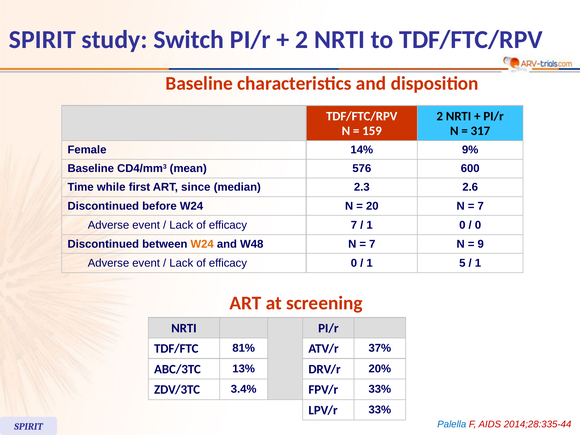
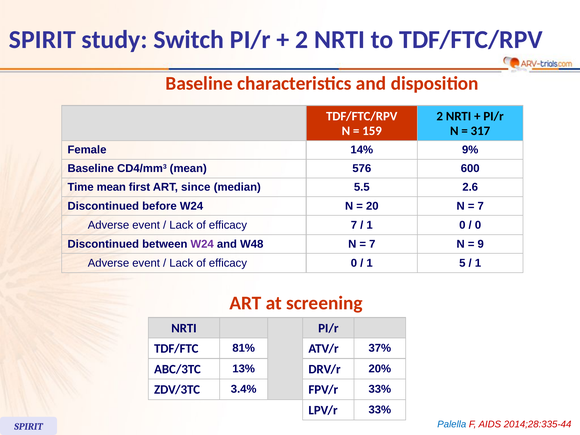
Time while: while -> mean
2.3: 2.3 -> 5.5
W24 at (202, 244) colour: orange -> purple
